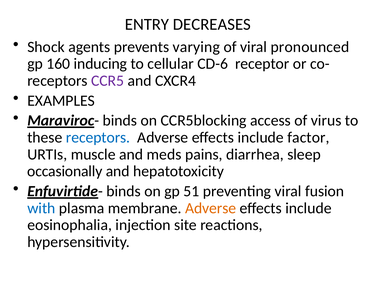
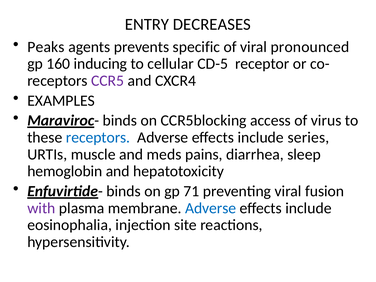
Shock: Shock -> Peaks
varying: varying -> specific
CD-6: CD-6 -> CD-5
factor: factor -> series
occasionally: occasionally -> hemoglobin
51: 51 -> 71
with colour: blue -> purple
Adverse at (211, 208) colour: orange -> blue
